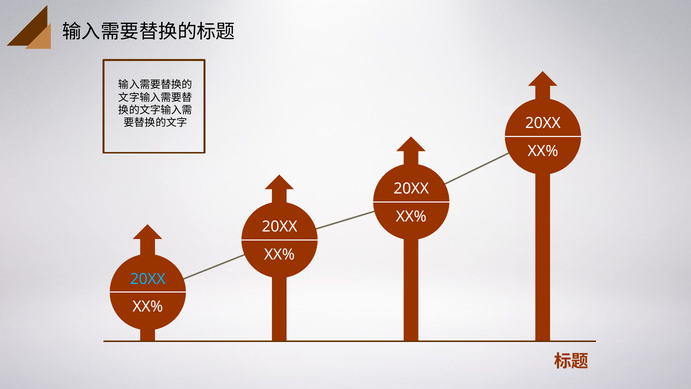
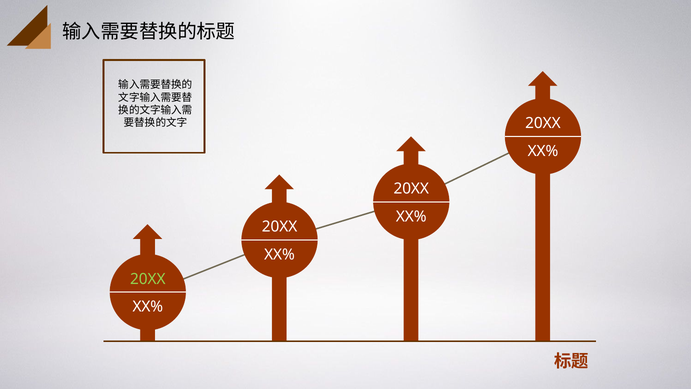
20XX at (148, 279) colour: light blue -> light green
